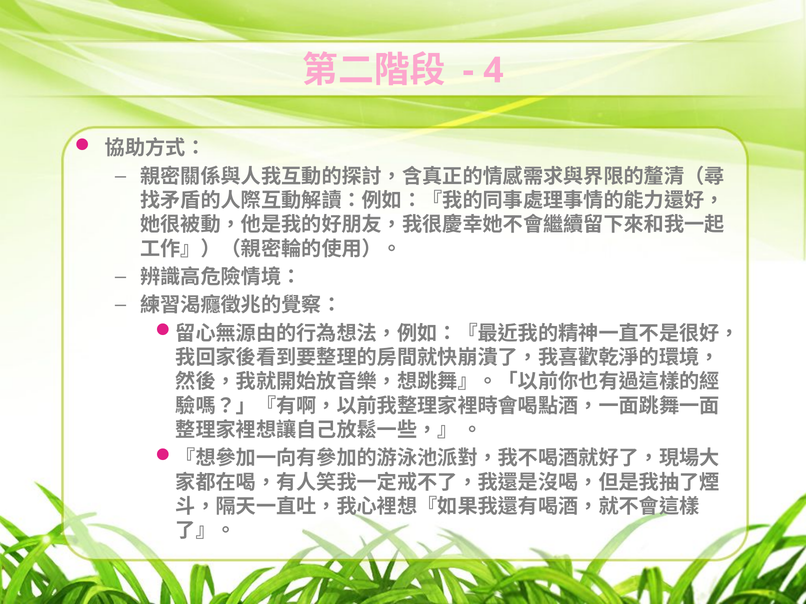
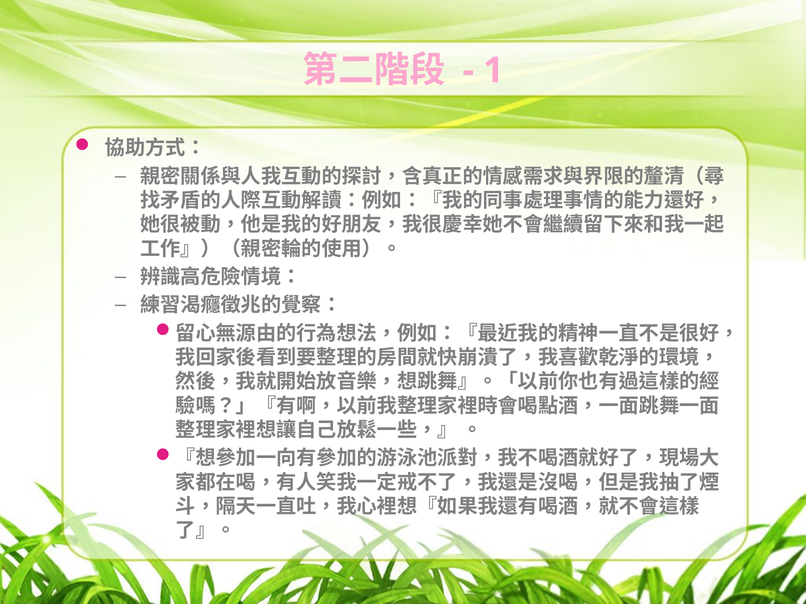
4: 4 -> 1
